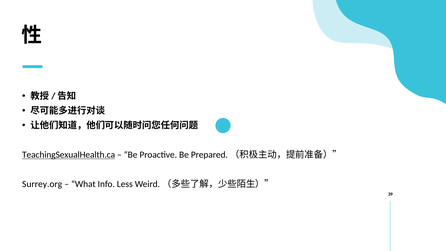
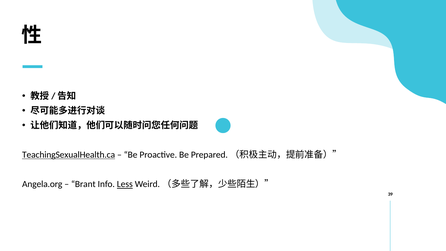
Surrey.org: Surrey.org -> Angela.org
What: What -> Brant
Less underline: none -> present
